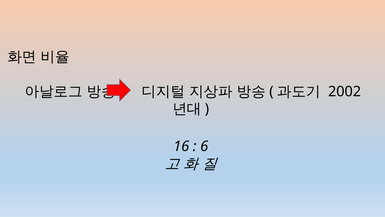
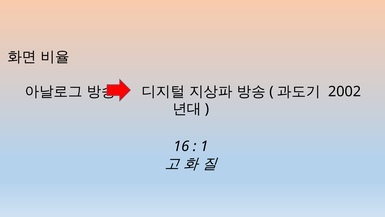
6: 6 -> 1
